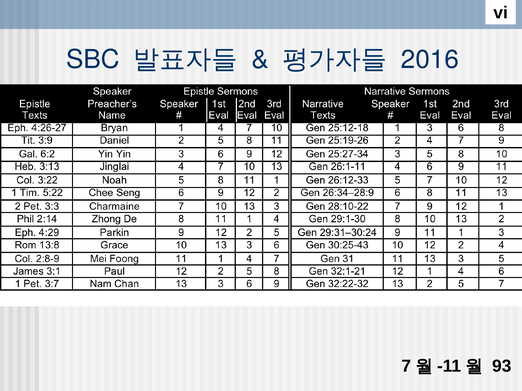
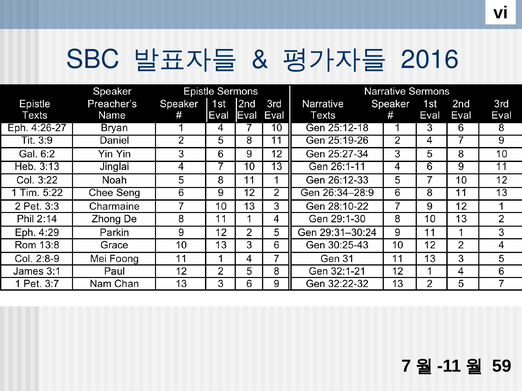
93: 93 -> 59
